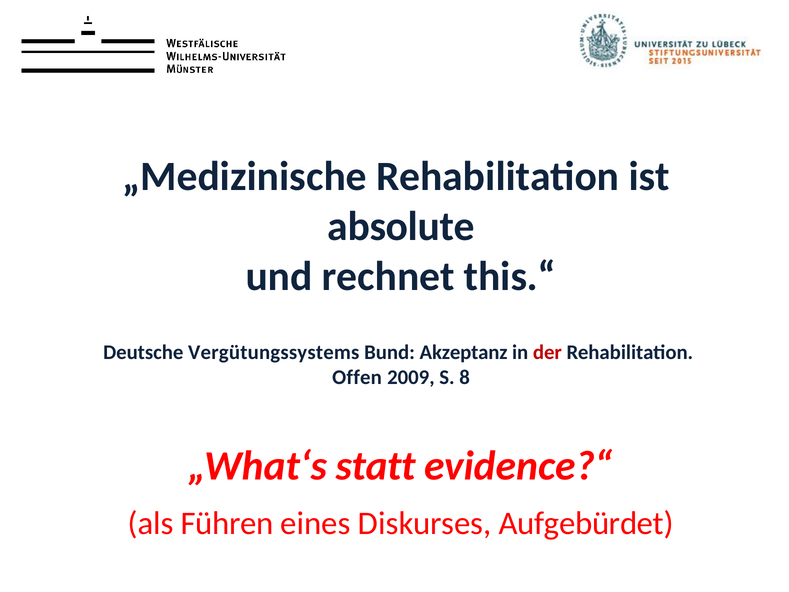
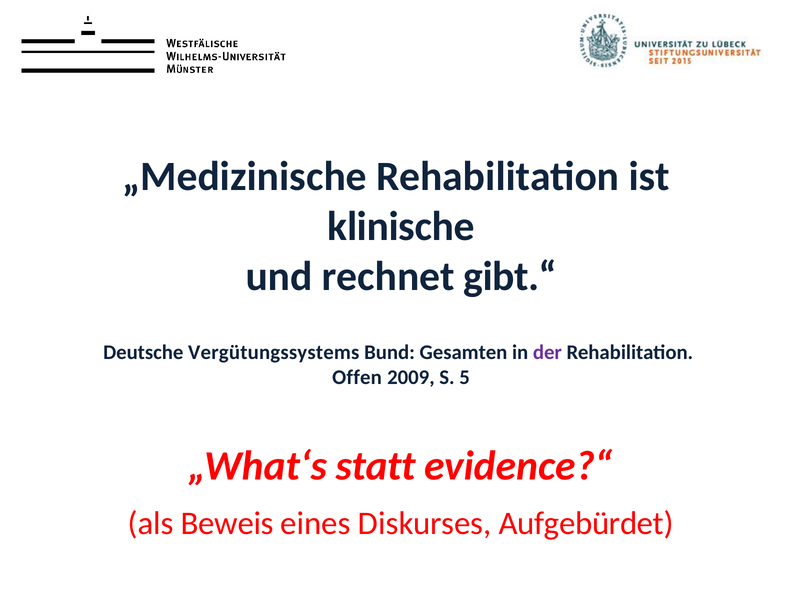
absolute: absolute -> klinische
this.“: this.“ -> gibt.“
Akzeptanz: Akzeptanz -> Gesamten
der colour: red -> purple
8: 8 -> 5
Führen: Führen -> Beweis
